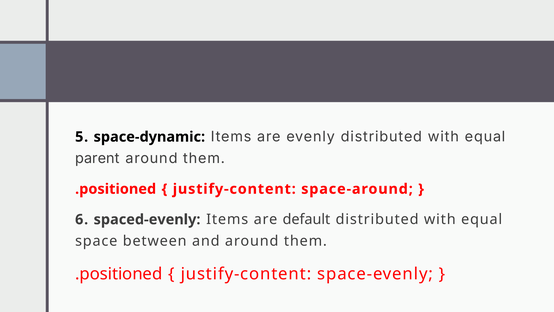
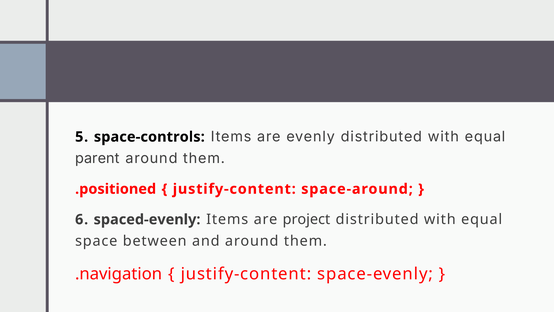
space-dynamic: space-dynamic -> space-controls
default: default -> project
.positioned at (119, 274): .positioned -> .navigation
